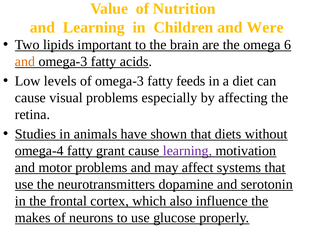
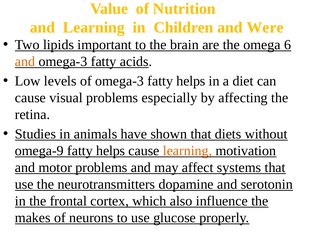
omega-3 fatty feeds: feeds -> helps
omega-4: omega-4 -> omega-9
grant at (111, 151): grant -> helps
learning at (187, 151) colour: purple -> orange
